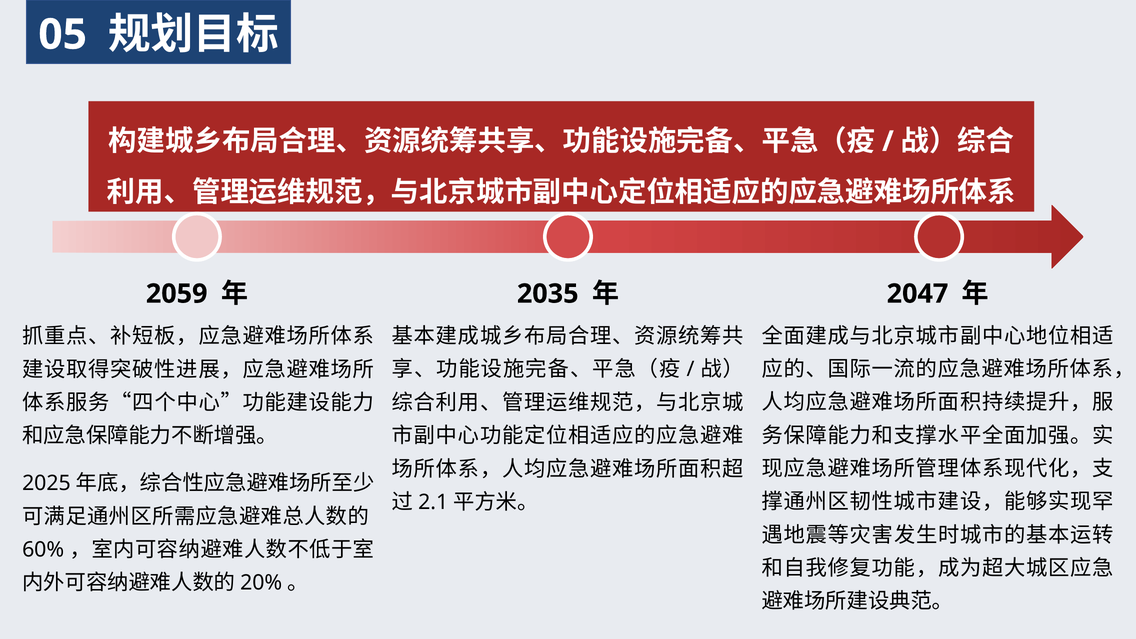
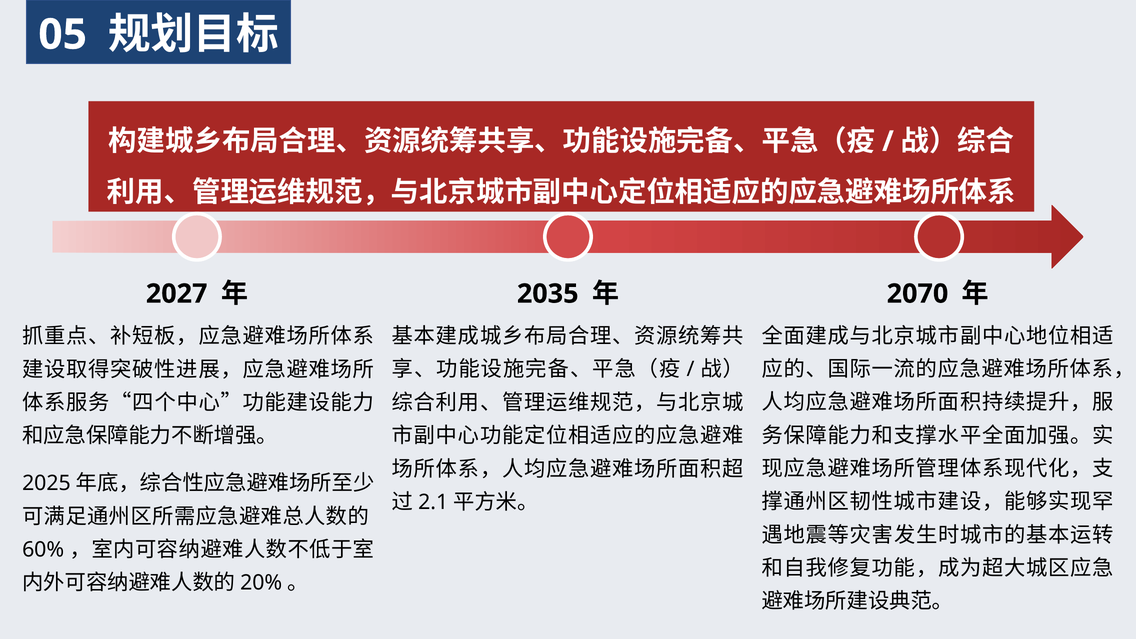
2059: 2059 -> 2027
2047: 2047 -> 2070
